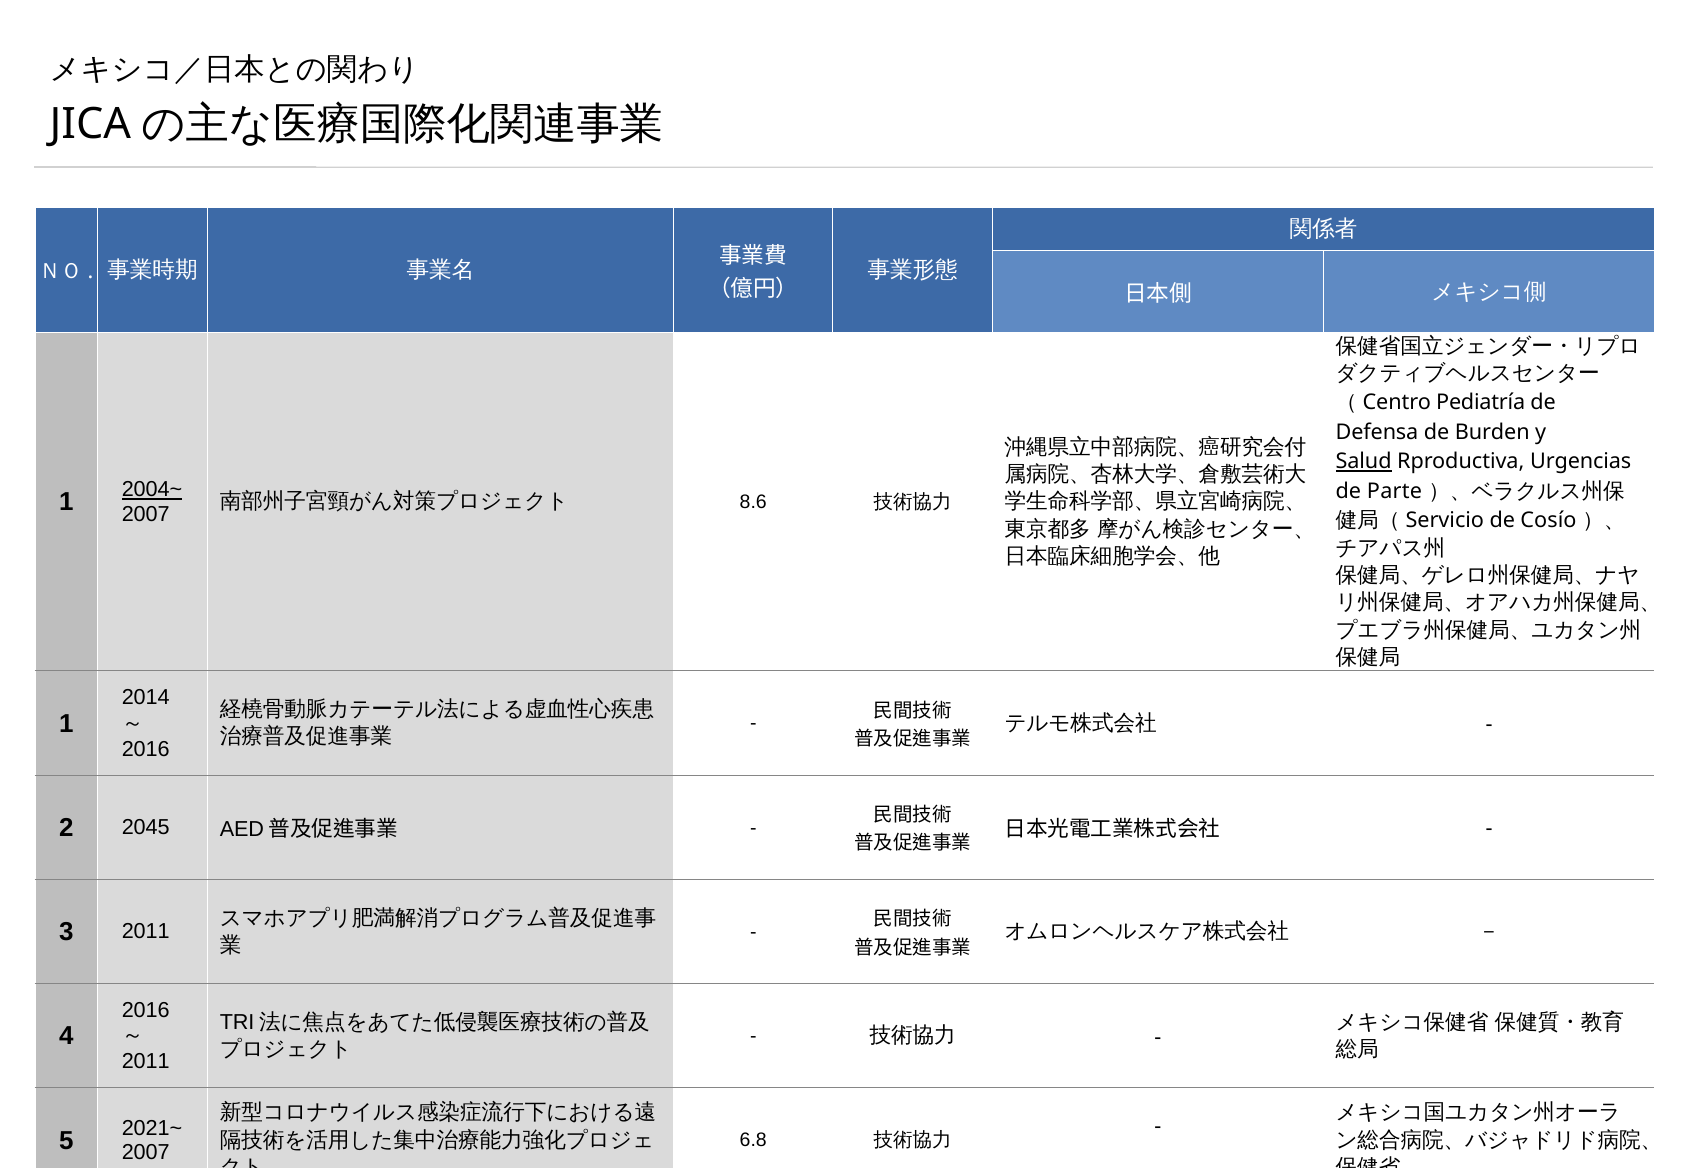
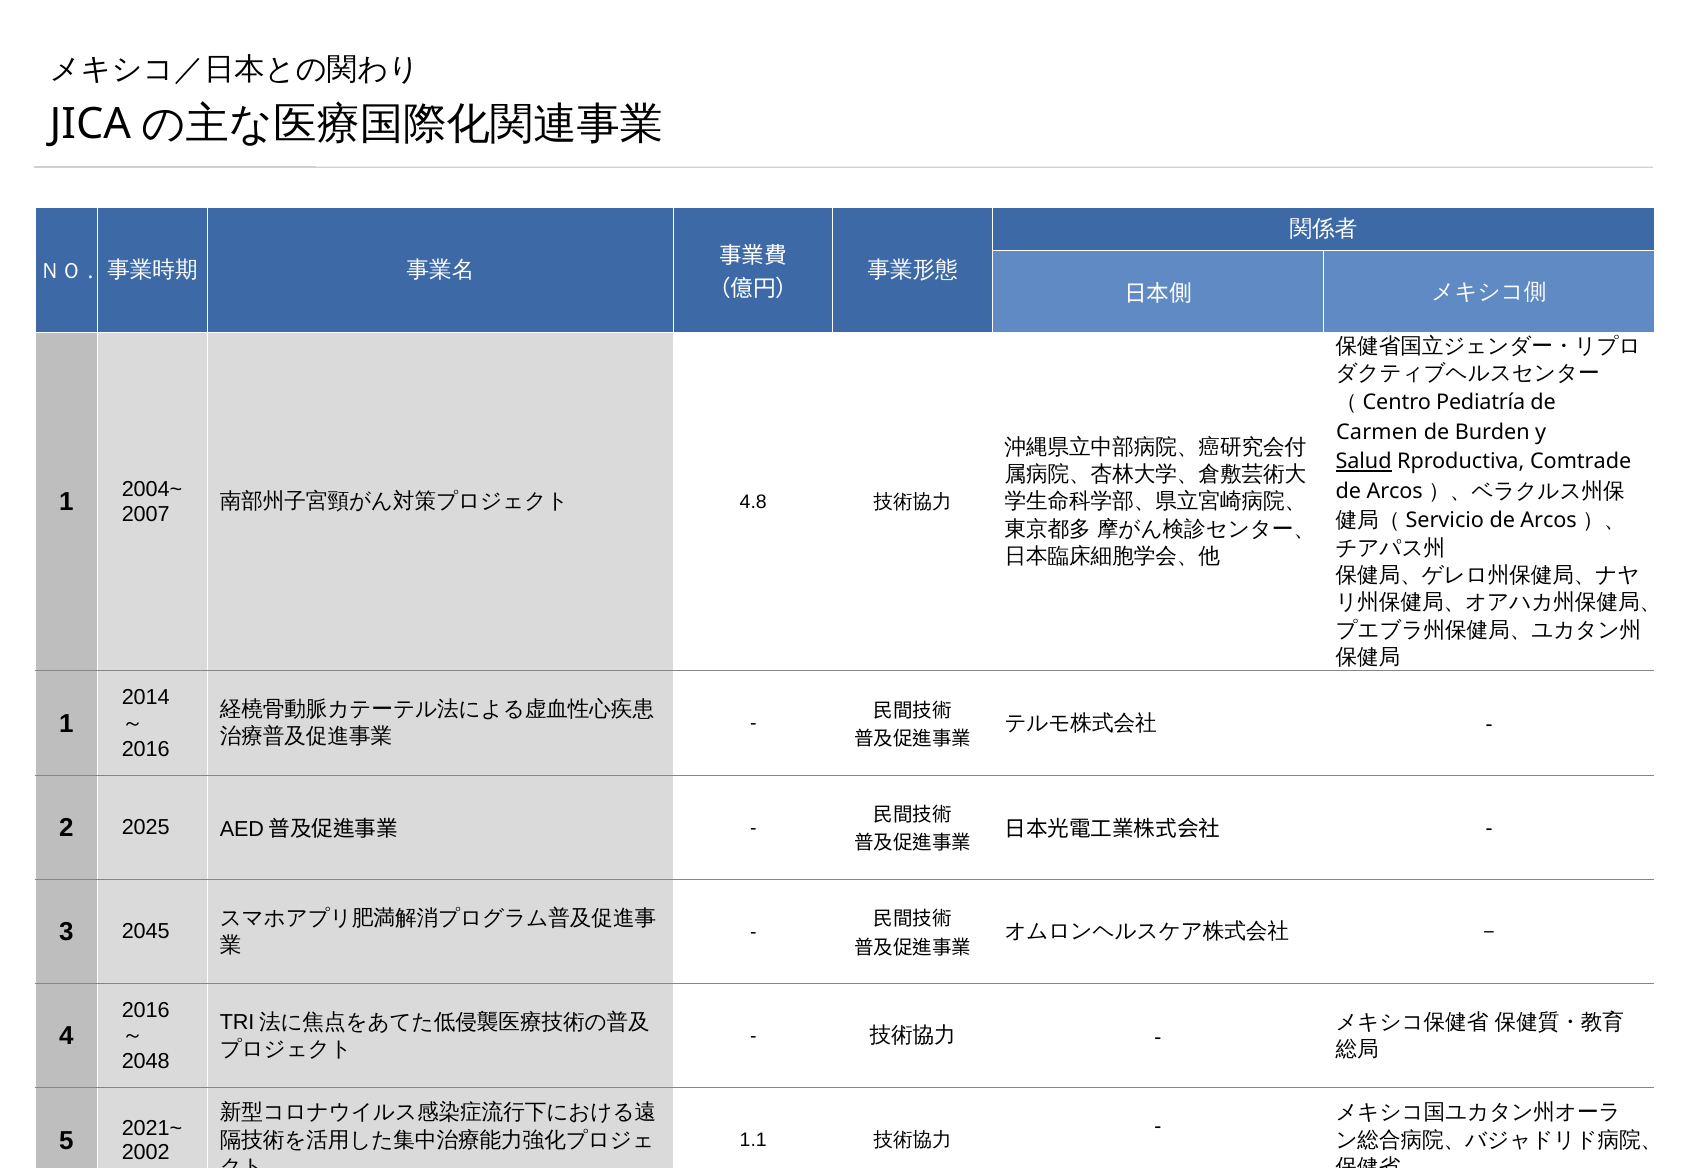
Defensa: Defensa -> Carmen
Urgencias: Urgencias -> Comtrade
Parte at (1394, 491): Parte -> Arcos
2004~ underline: present -> none
8.6: 8.6 -> 4.8
Cosío at (1548, 521): Cosío -> Arcos
2045: 2045 -> 2025
3 2011: 2011 -> 2045
2011 at (146, 1062): 2011 -> 2048
6.8: 6.8 -> 1.1
2007 at (146, 1152): 2007 -> 2002
